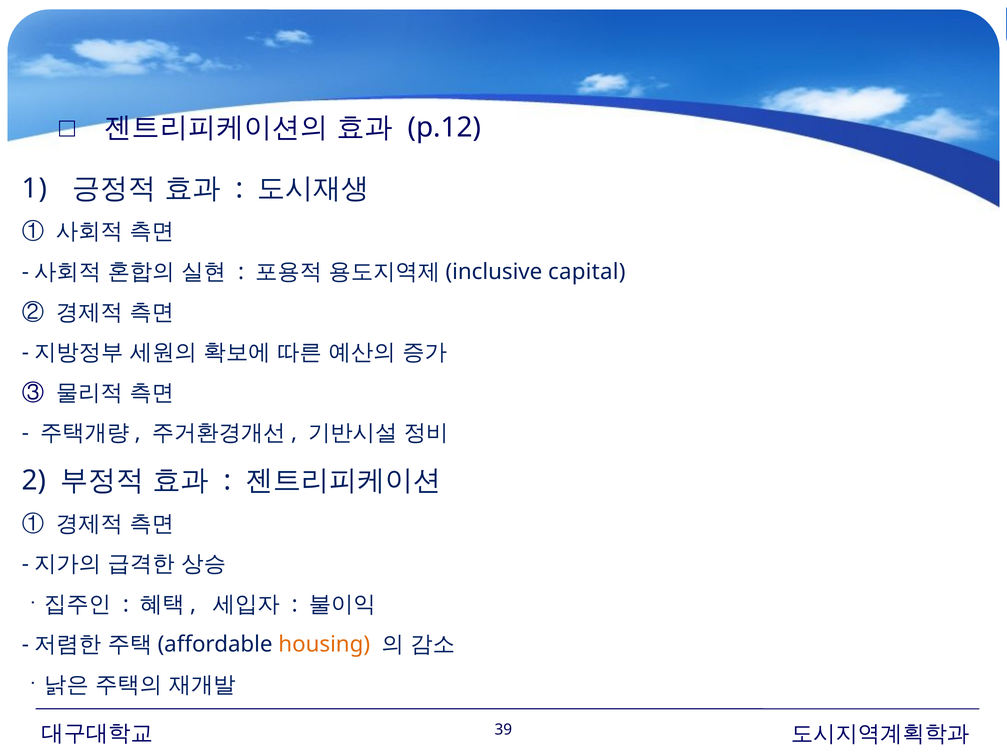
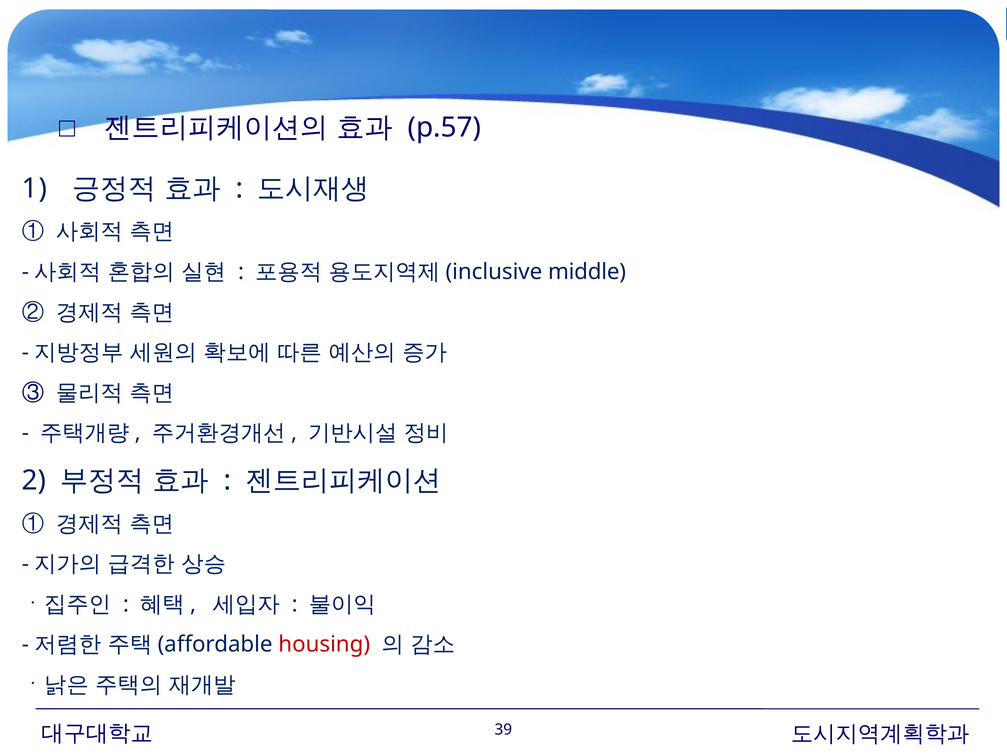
p.12: p.12 -> p.57
capital: capital -> middle
housing colour: orange -> red
